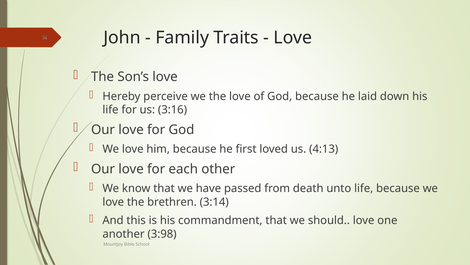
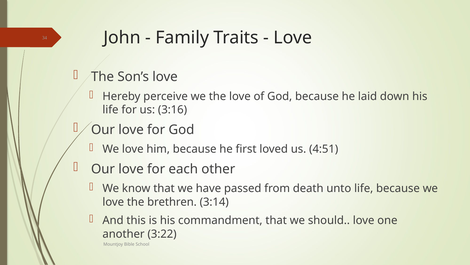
4:13: 4:13 -> 4:51
3:98: 3:98 -> 3:22
